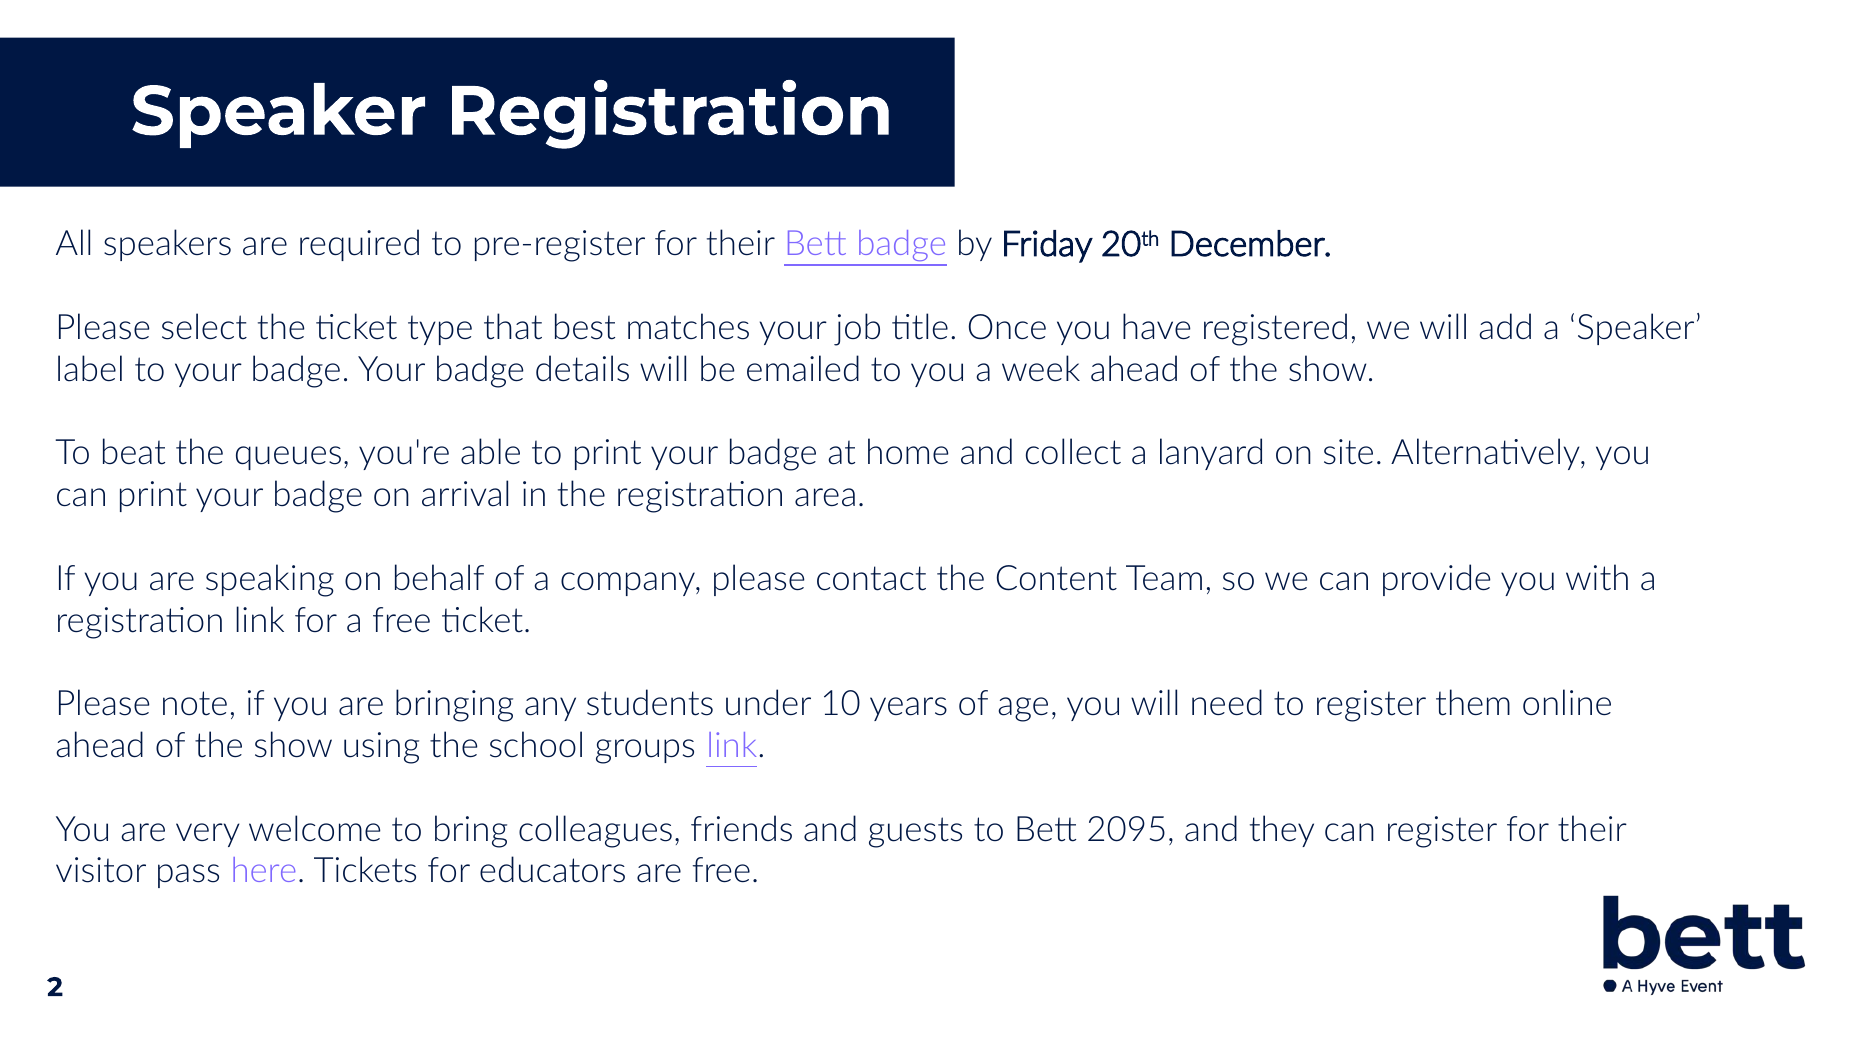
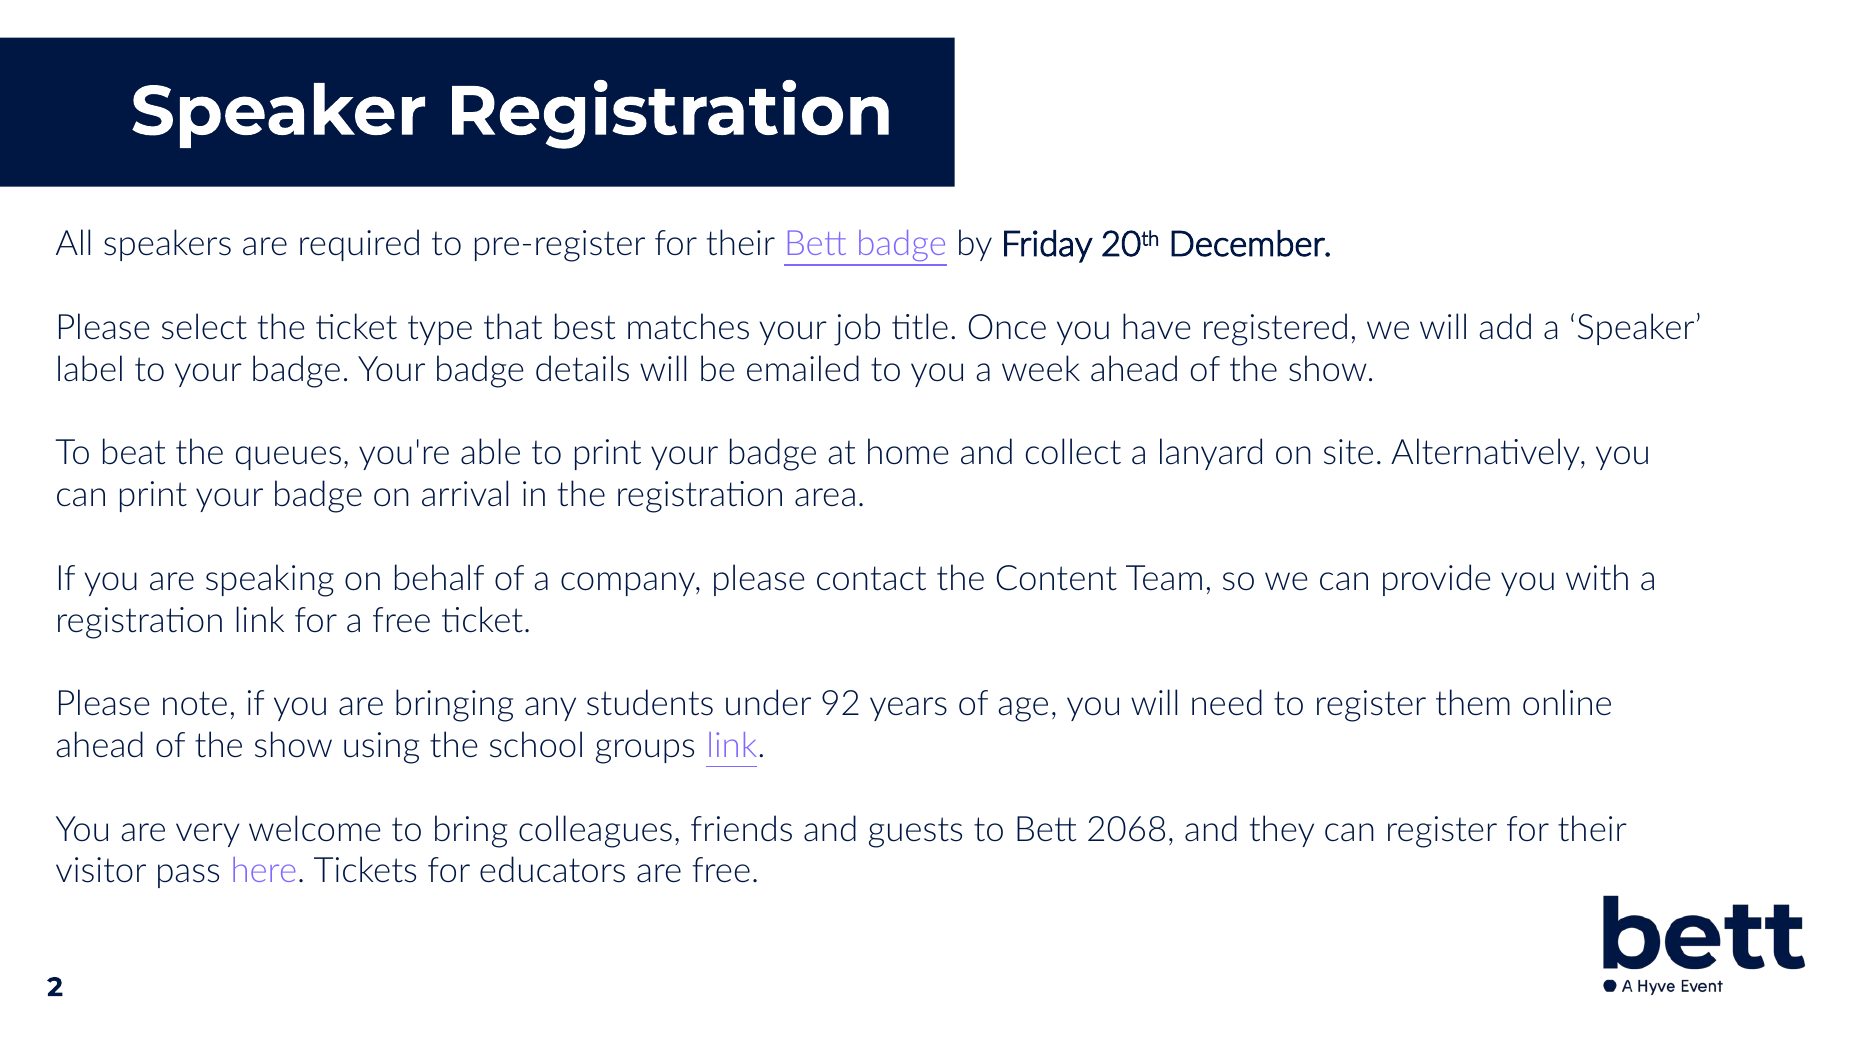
10: 10 -> 92
2095: 2095 -> 2068
